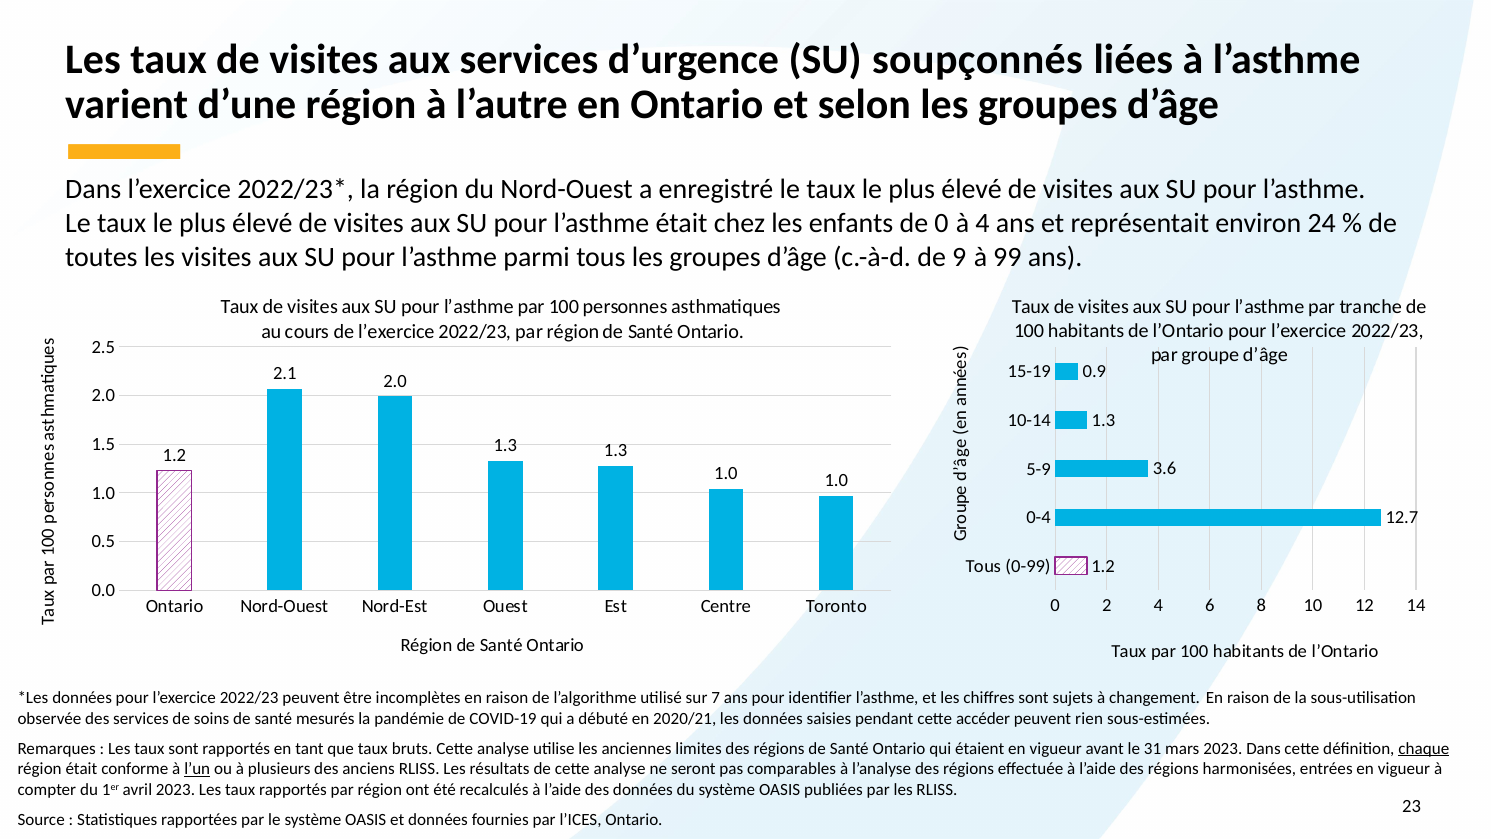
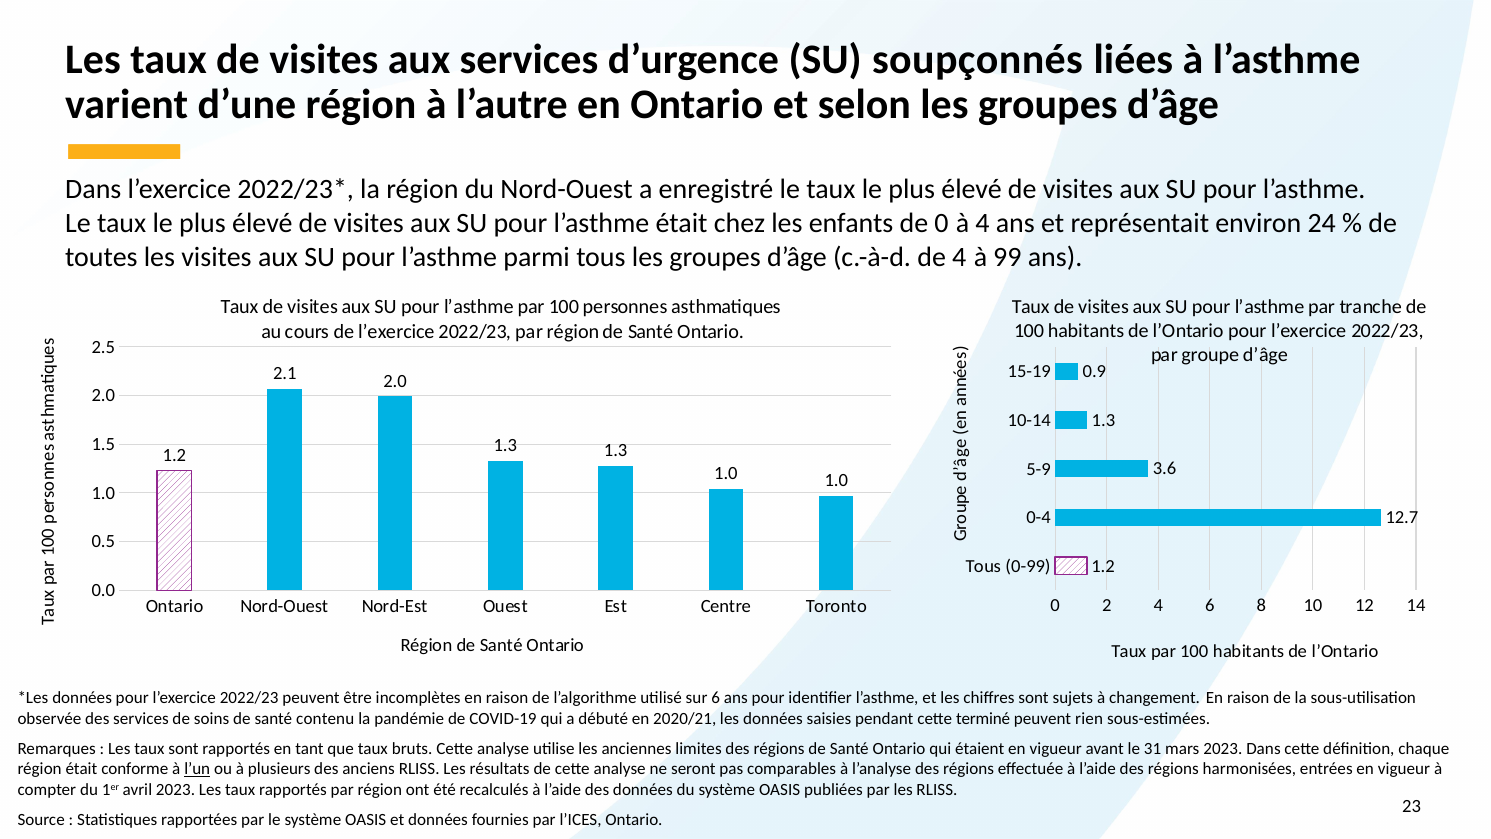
de 9: 9 -> 4
sur 7: 7 -> 6
mesurés: mesurés -> contenu
accéder: accéder -> terminé
chaque underline: present -> none
